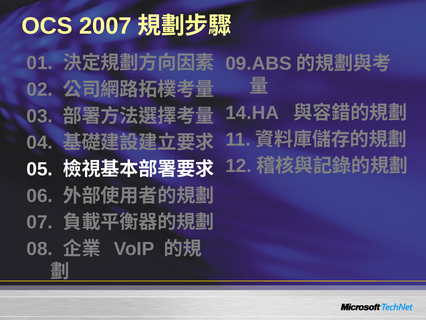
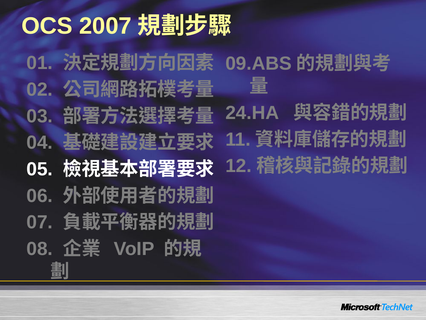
14.HA: 14.HA -> 24.HA
